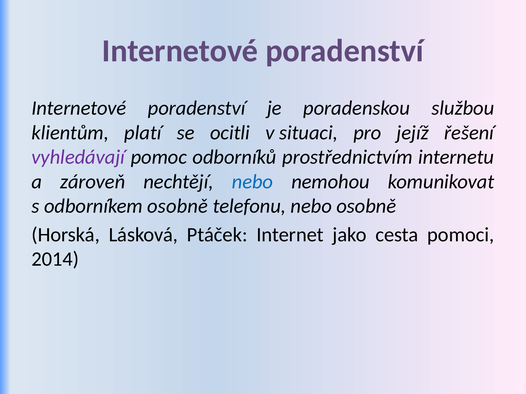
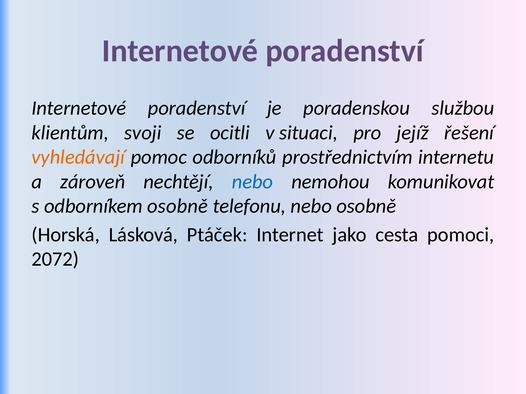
platí: platí -> svoji
vyhledávají colour: purple -> orange
2014: 2014 -> 2072
